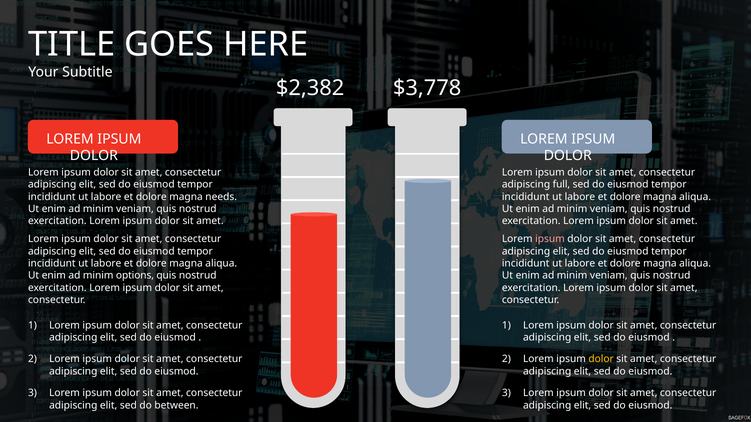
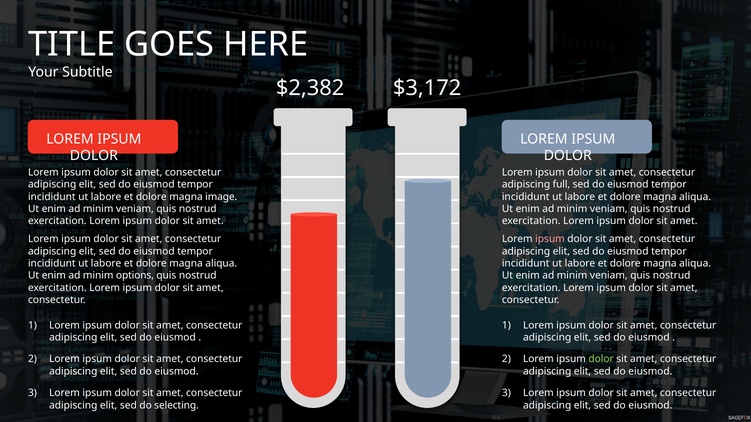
$3,778: $3,778 -> $3,172
needs: needs -> image
dolor at (601, 360) colour: yellow -> light green
between: between -> selecting
